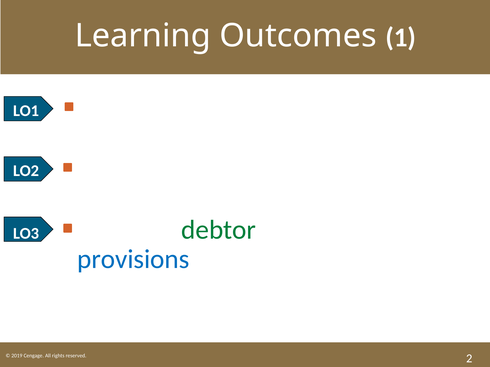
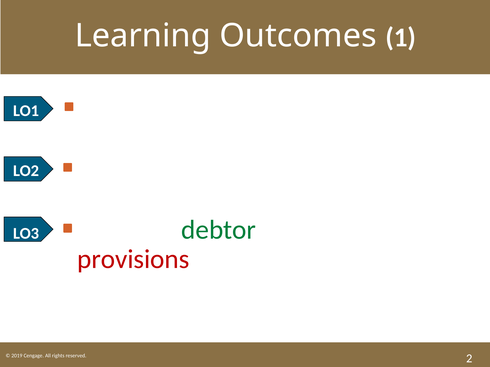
provisions colour: blue -> red
